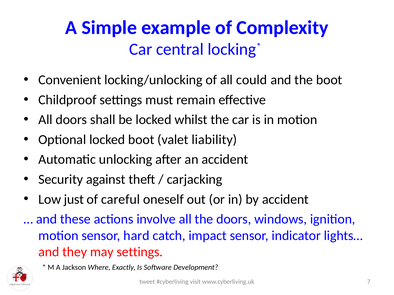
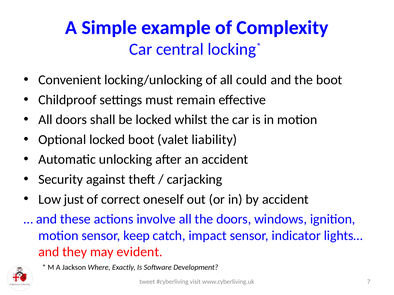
careful: careful -> correct
hard: hard -> keep
may settings: settings -> evident
